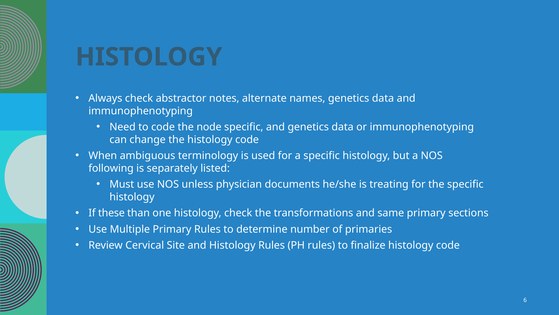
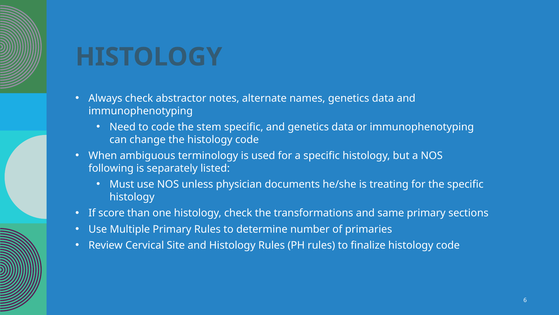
node: node -> stem
these: these -> score
